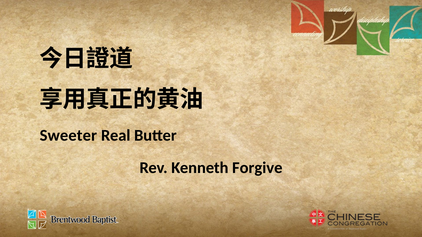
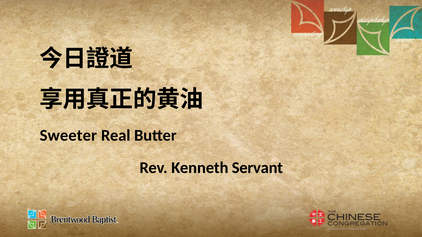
Forgive: Forgive -> Servant
